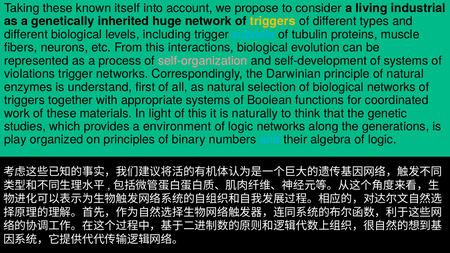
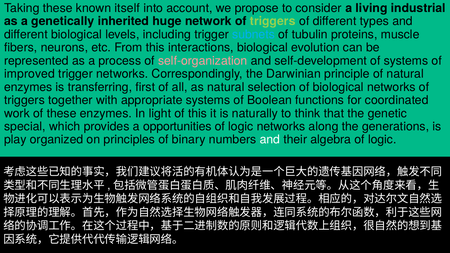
triggers at (273, 21) colour: yellow -> light green
violations: violations -> improved
understand: understand -> transferring
these materials: materials -> enzymes
studies: studies -> special
environment: environment -> opportunities
and at (270, 140) colour: light blue -> white
